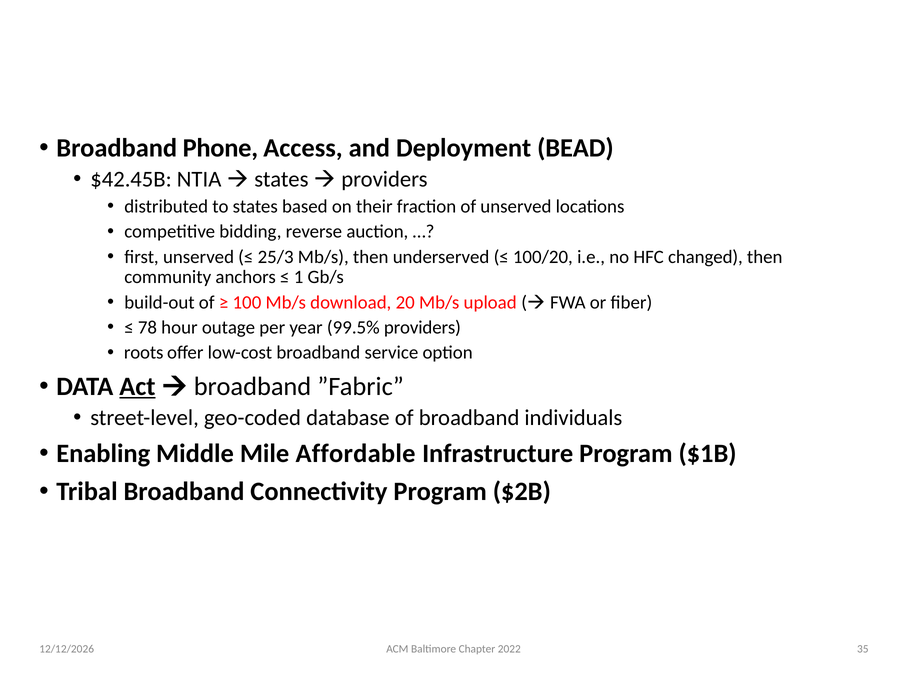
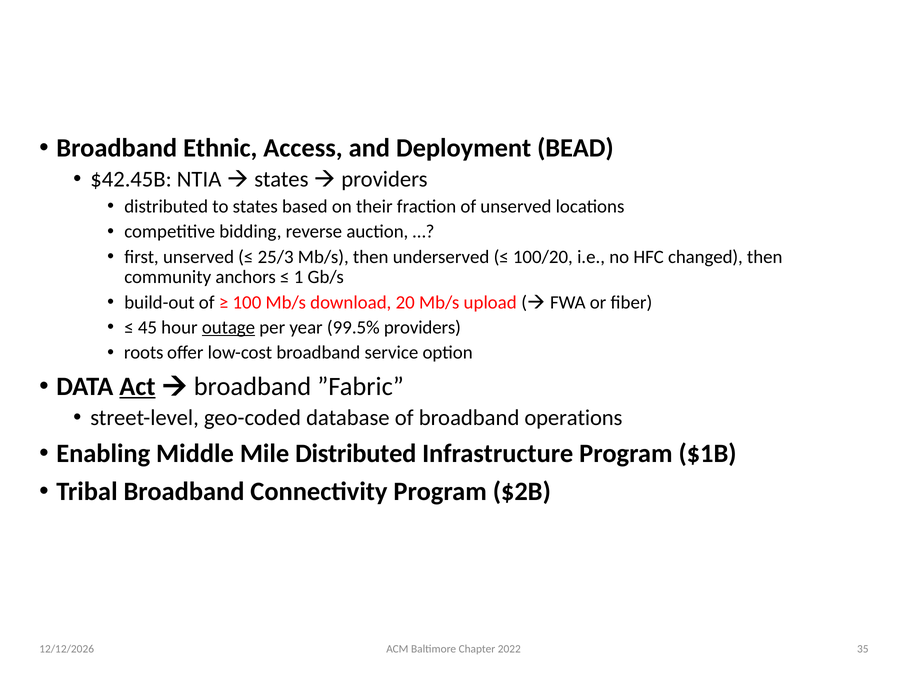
Phone: Phone -> Ethnic
78: 78 -> 45
outage underline: none -> present
individuals: individuals -> operations
Mile Affordable: Affordable -> Distributed
